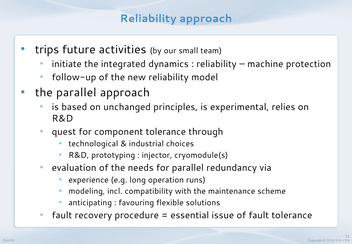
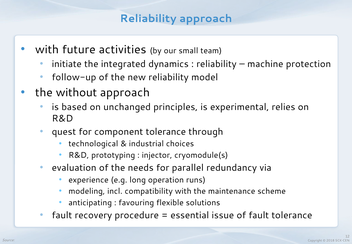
trips at (47, 49): trips -> with
the parallel: parallel -> without
